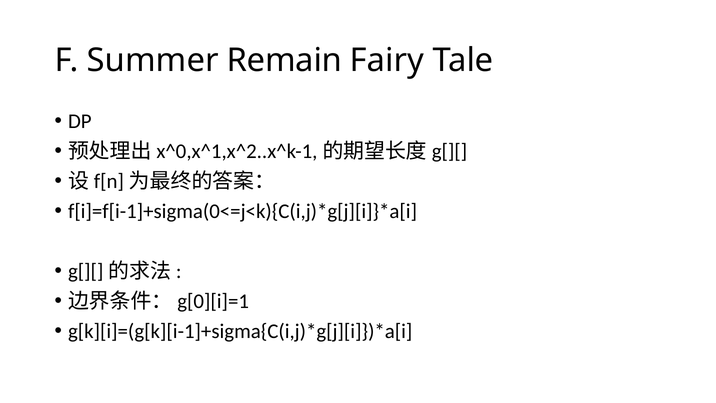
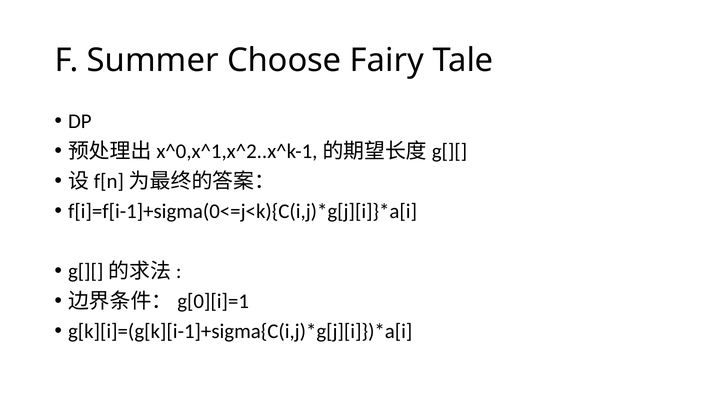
Remain: Remain -> Choose
